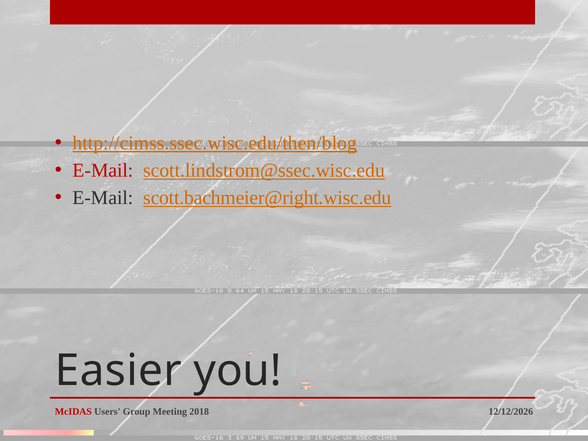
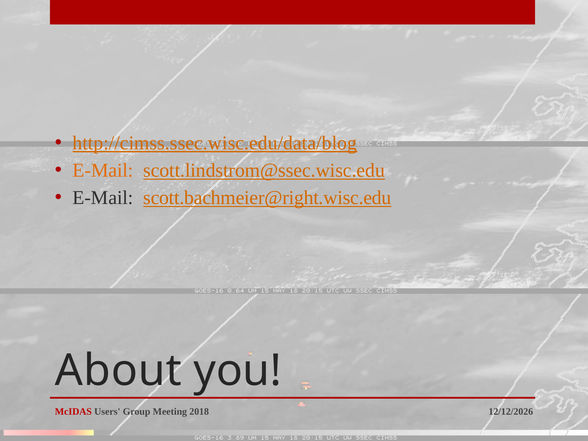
http://cimss.ssec.wisc.edu/then/blog: http://cimss.ssec.wisc.edu/then/blog -> http://cimss.ssec.wisc.edu/data/blog
E-Mail at (103, 170) colour: red -> orange
Easier: Easier -> About
